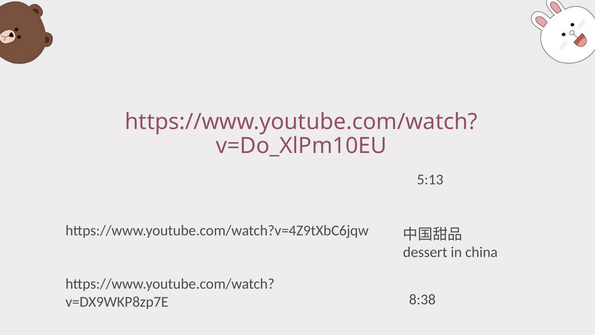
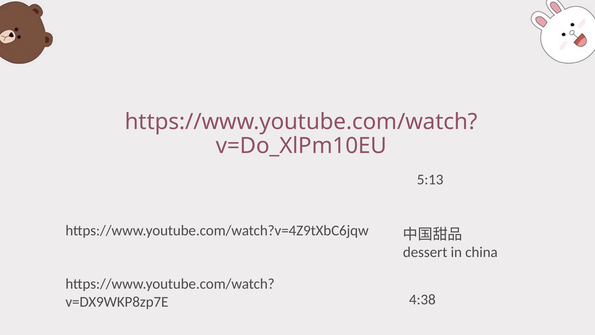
8:38: 8:38 -> 4:38
